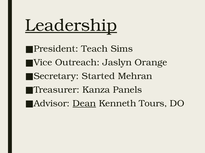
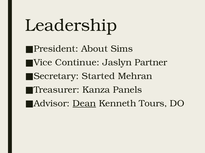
Leadership underline: present -> none
Teach: Teach -> About
Outreach: Outreach -> Continue
Orange: Orange -> Partner
